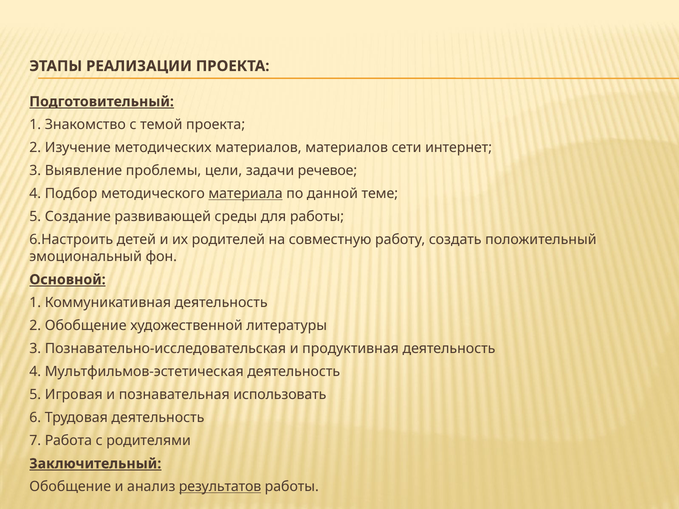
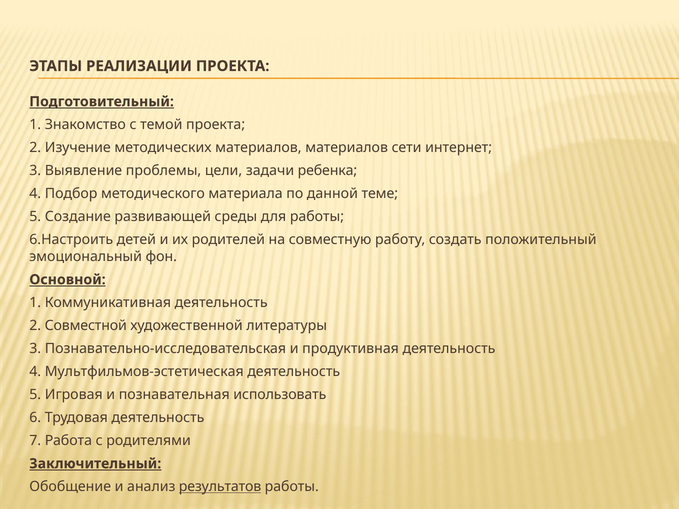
речевое: речевое -> ребенка
материала underline: present -> none
2 Обобщение: Обобщение -> Совместной
